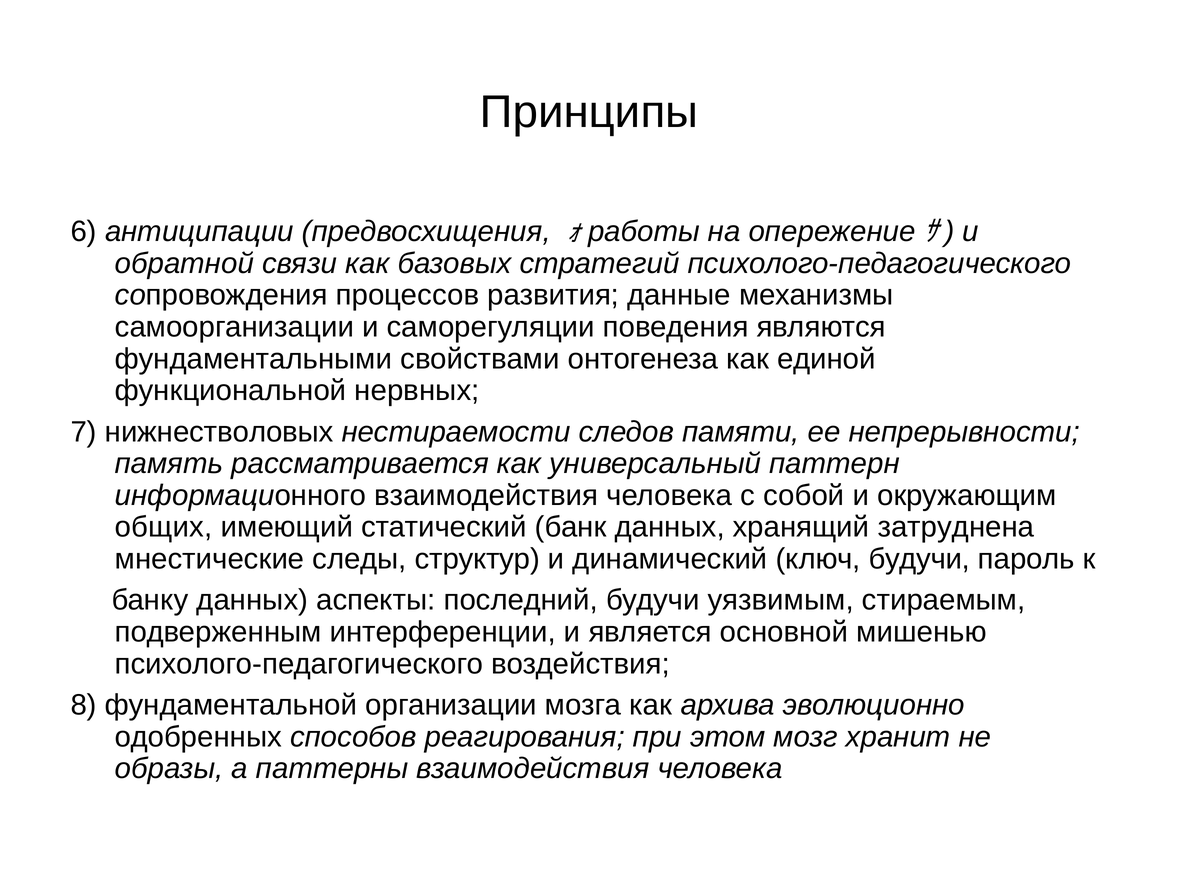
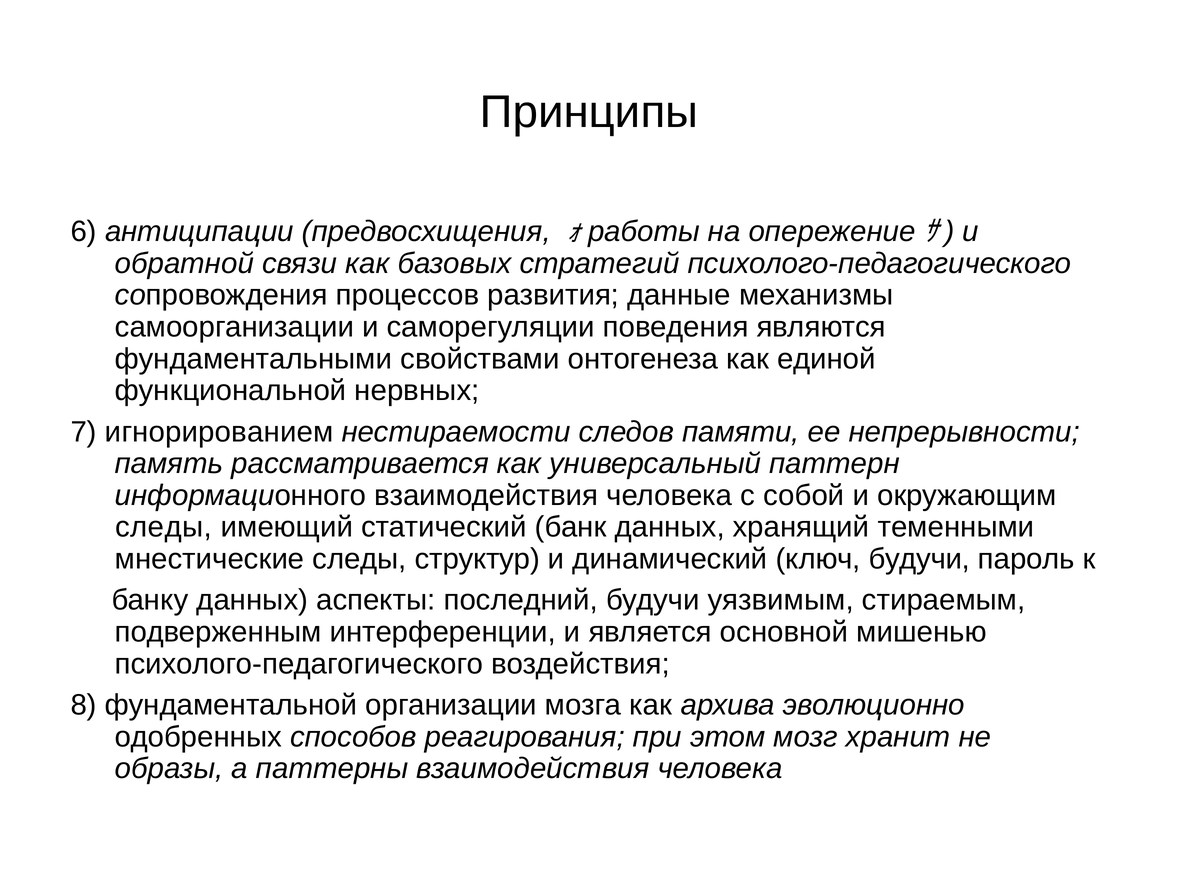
нижнестволовых: нижнестволовых -> игнорированием
общих at (164, 528): общих -> следы
затруднена: затруднена -> теменными
